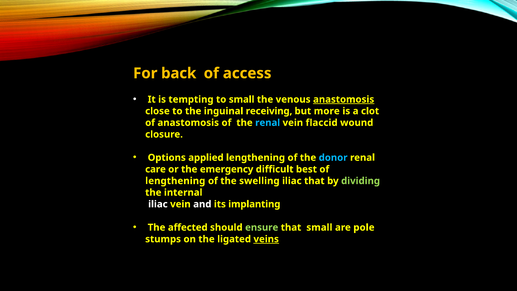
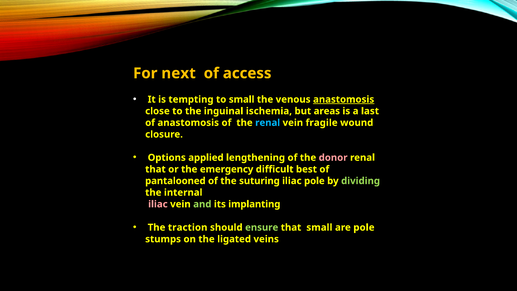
back: back -> next
receiving: receiving -> ischemia
more: more -> areas
clot: clot -> last
flaccid: flaccid -> fragile
donor colour: light blue -> pink
care at (155, 169): care -> that
lengthening at (175, 181): lengthening -> pantalooned
swelling: swelling -> suturing
iliac that: that -> pole
iliac at (158, 204) colour: white -> pink
and colour: white -> light green
affected: affected -> traction
veins underline: present -> none
